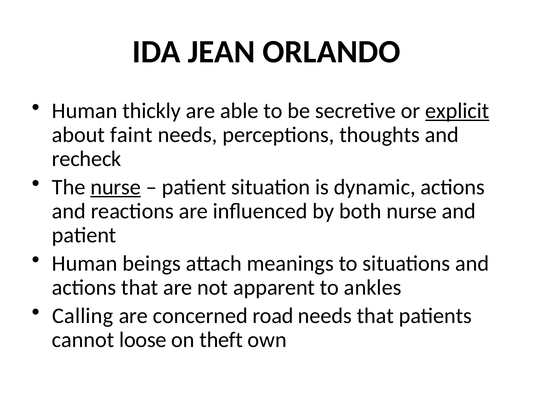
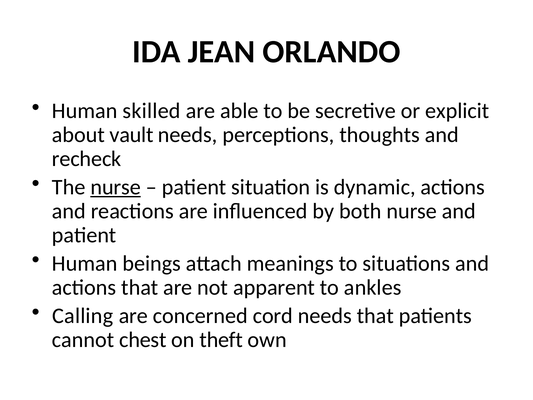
thickly: thickly -> skilled
explicit underline: present -> none
faint: faint -> vault
road: road -> cord
loose: loose -> chest
